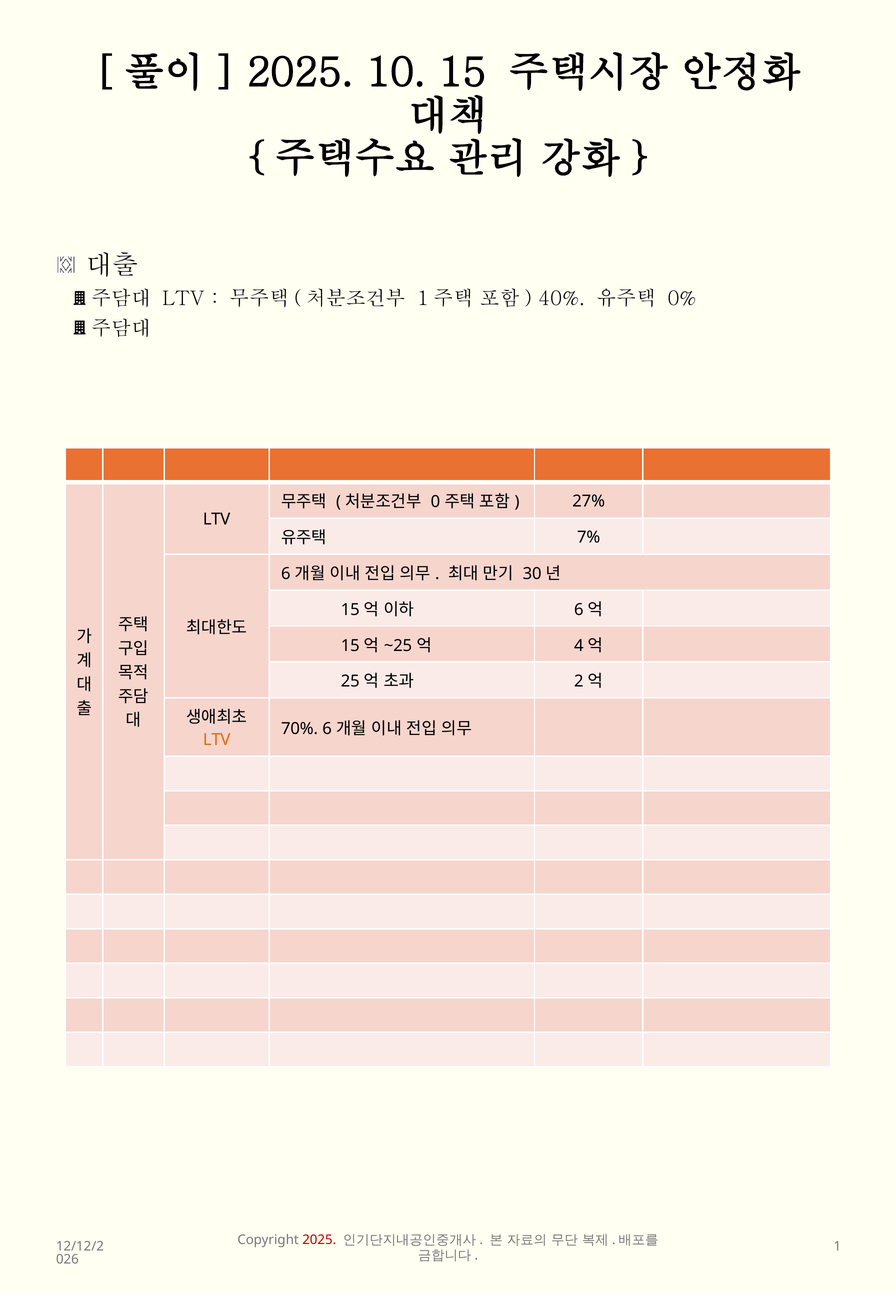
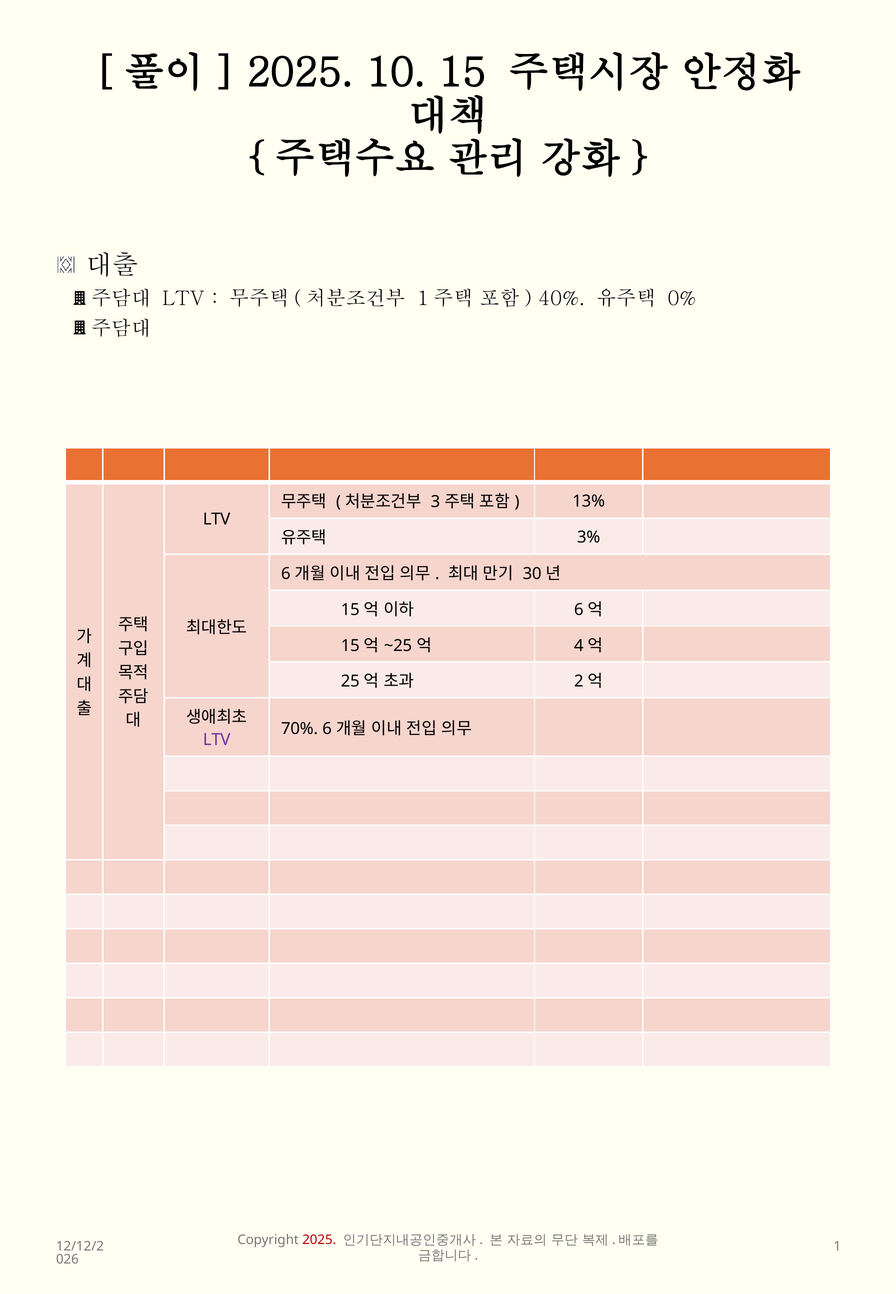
0: 0 -> 3
27%: 27% -> 13%
7%: 7% -> 3%
LTV at (217, 740) colour: orange -> purple
